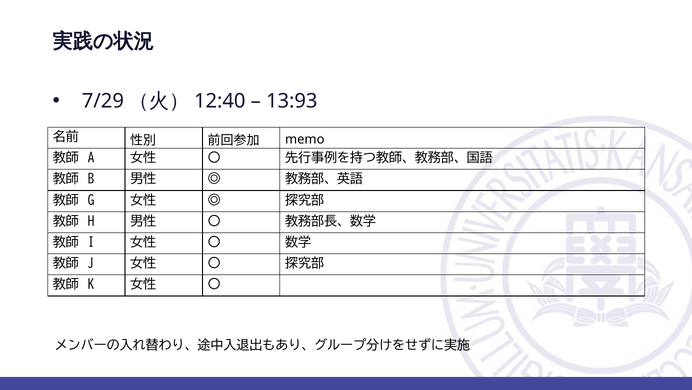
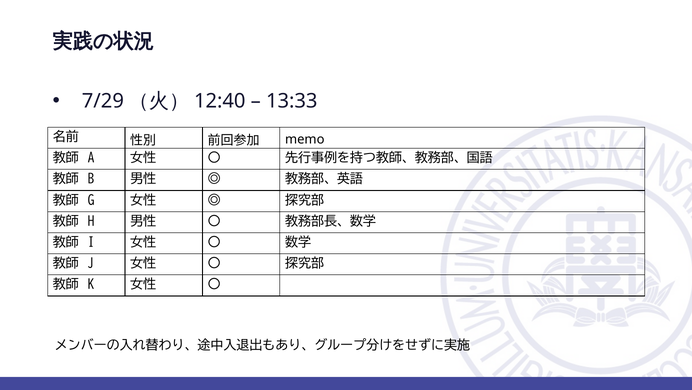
13:93: 13:93 -> 13:33
